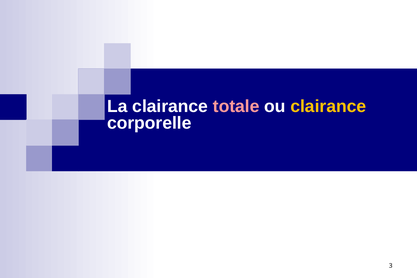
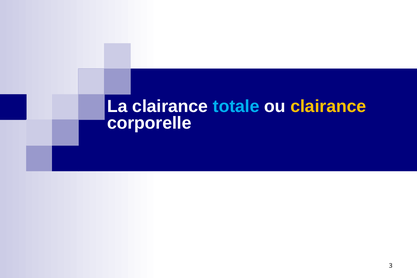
totale colour: pink -> light blue
